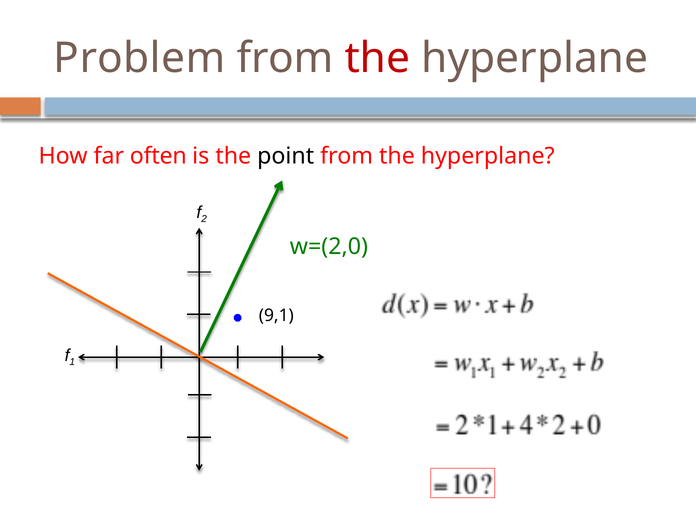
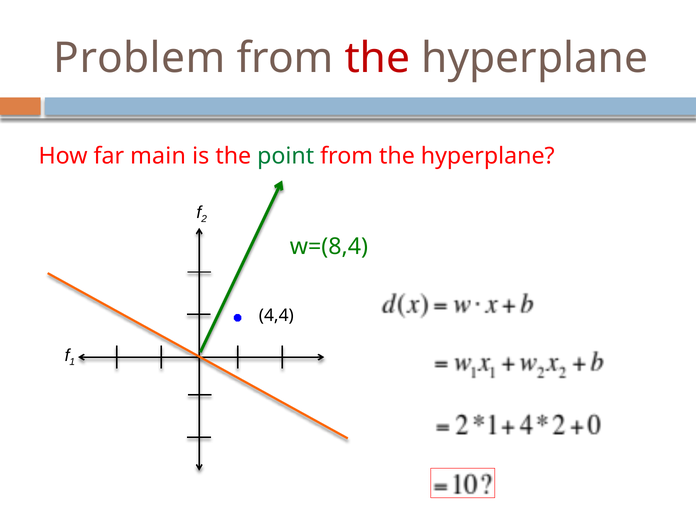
often: often -> main
point colour: black -> green
w=(2,0: w=(2,0 -> w=(8,4
9,1: 9,1 -> 4,4
